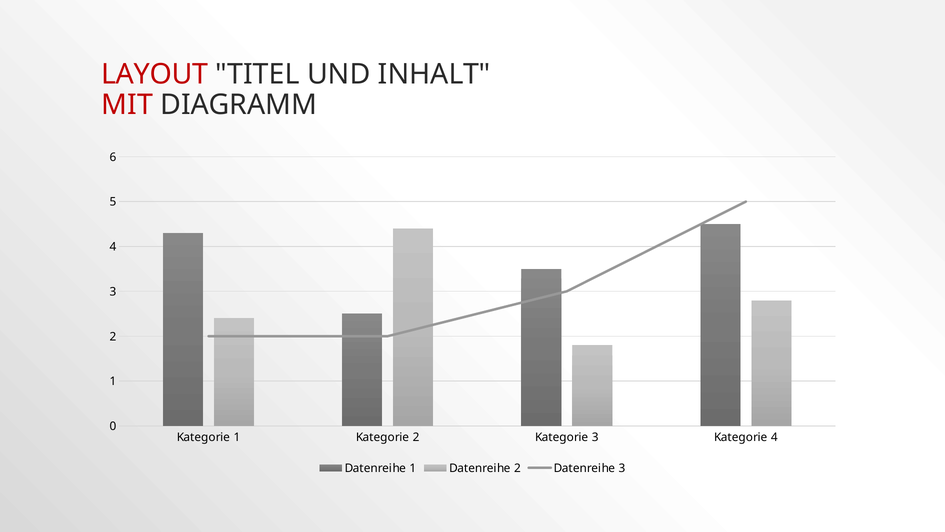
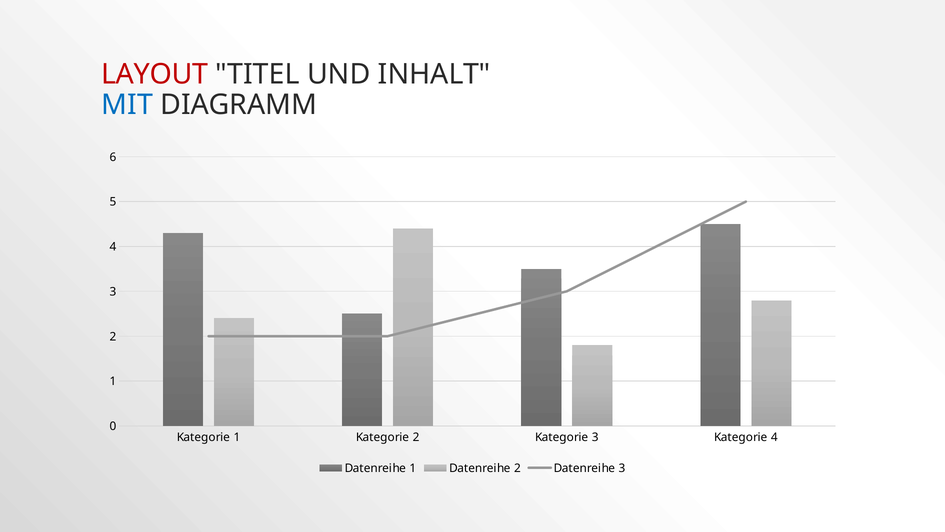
MIT colour: red -> blue
